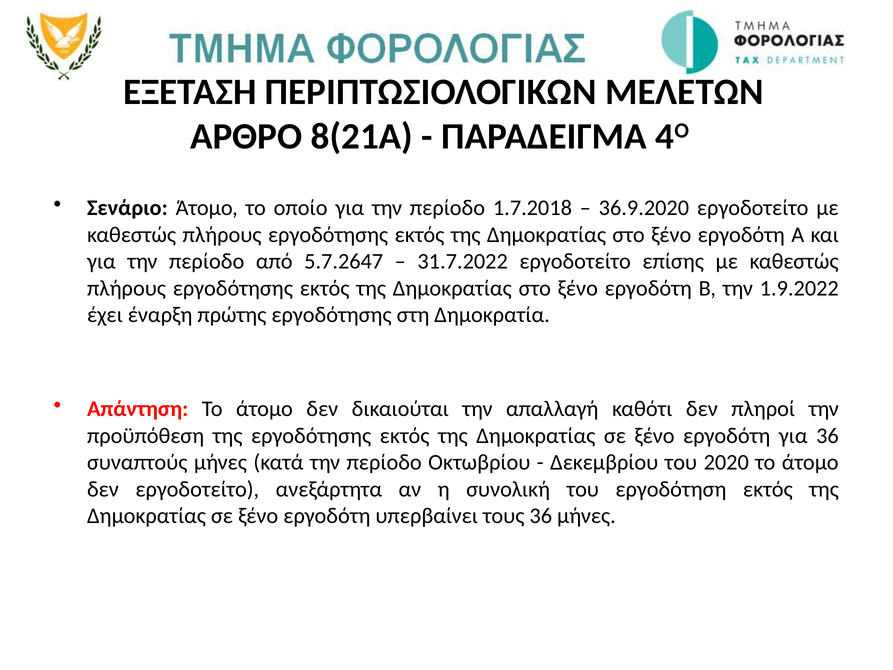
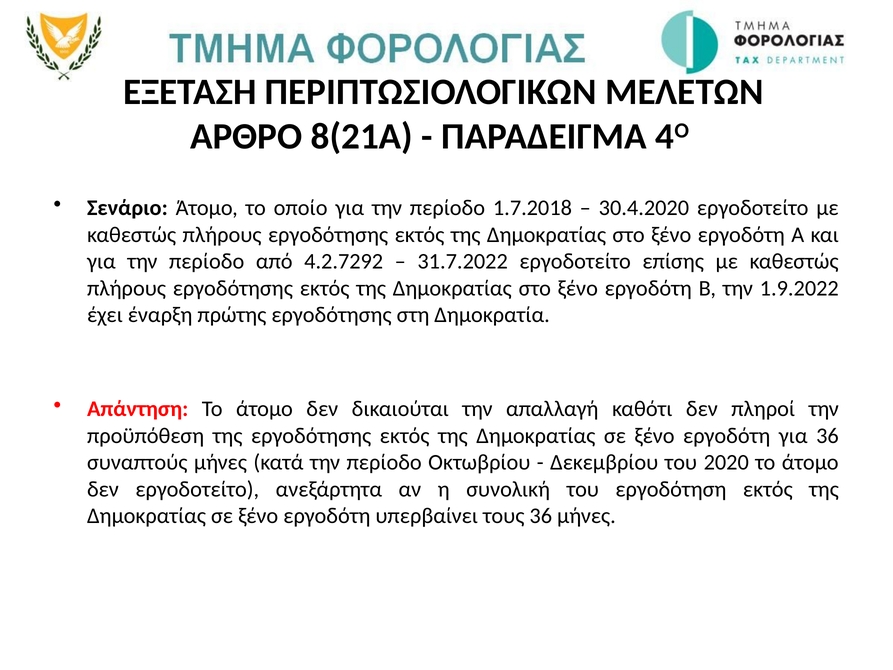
36.9.2020: 36.9.2020 -> 30.4.2020
5.7.2647: 5.7.2647 -> 4.2.7292
